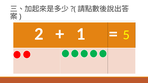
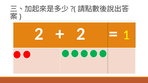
1 at (81, 34): 1 -> 2
5: 5 -> 1
